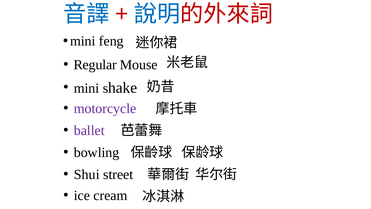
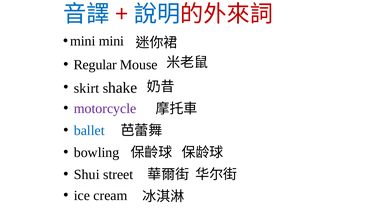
mini feng: feng -> mini
mini at (87, 88): mini -> skirt
ballet colour: purple -> blue
